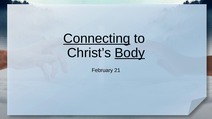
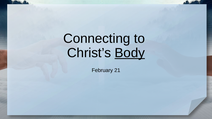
Connecting underline: present -> none
